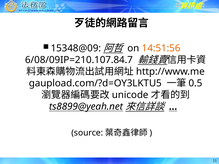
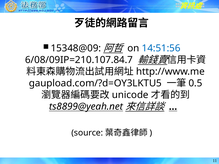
14:51:56 colour: orange -> blue
